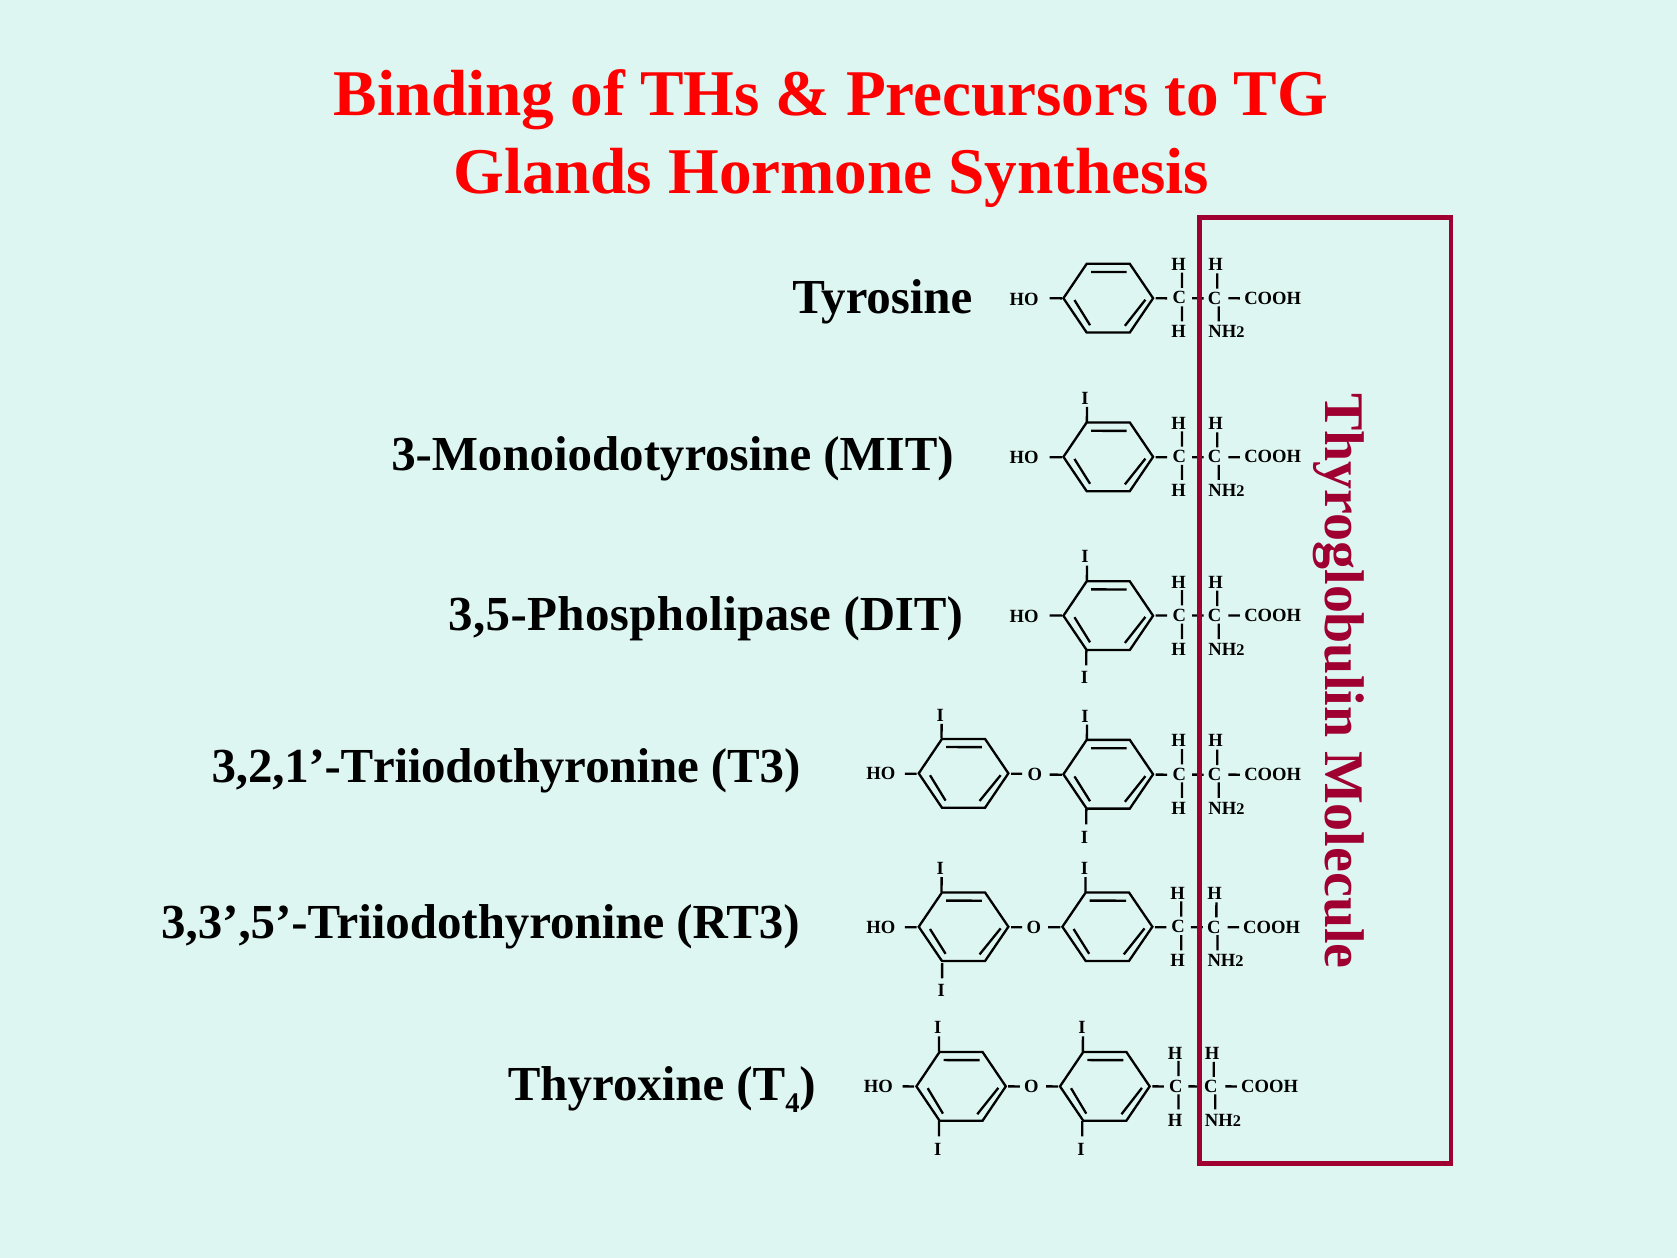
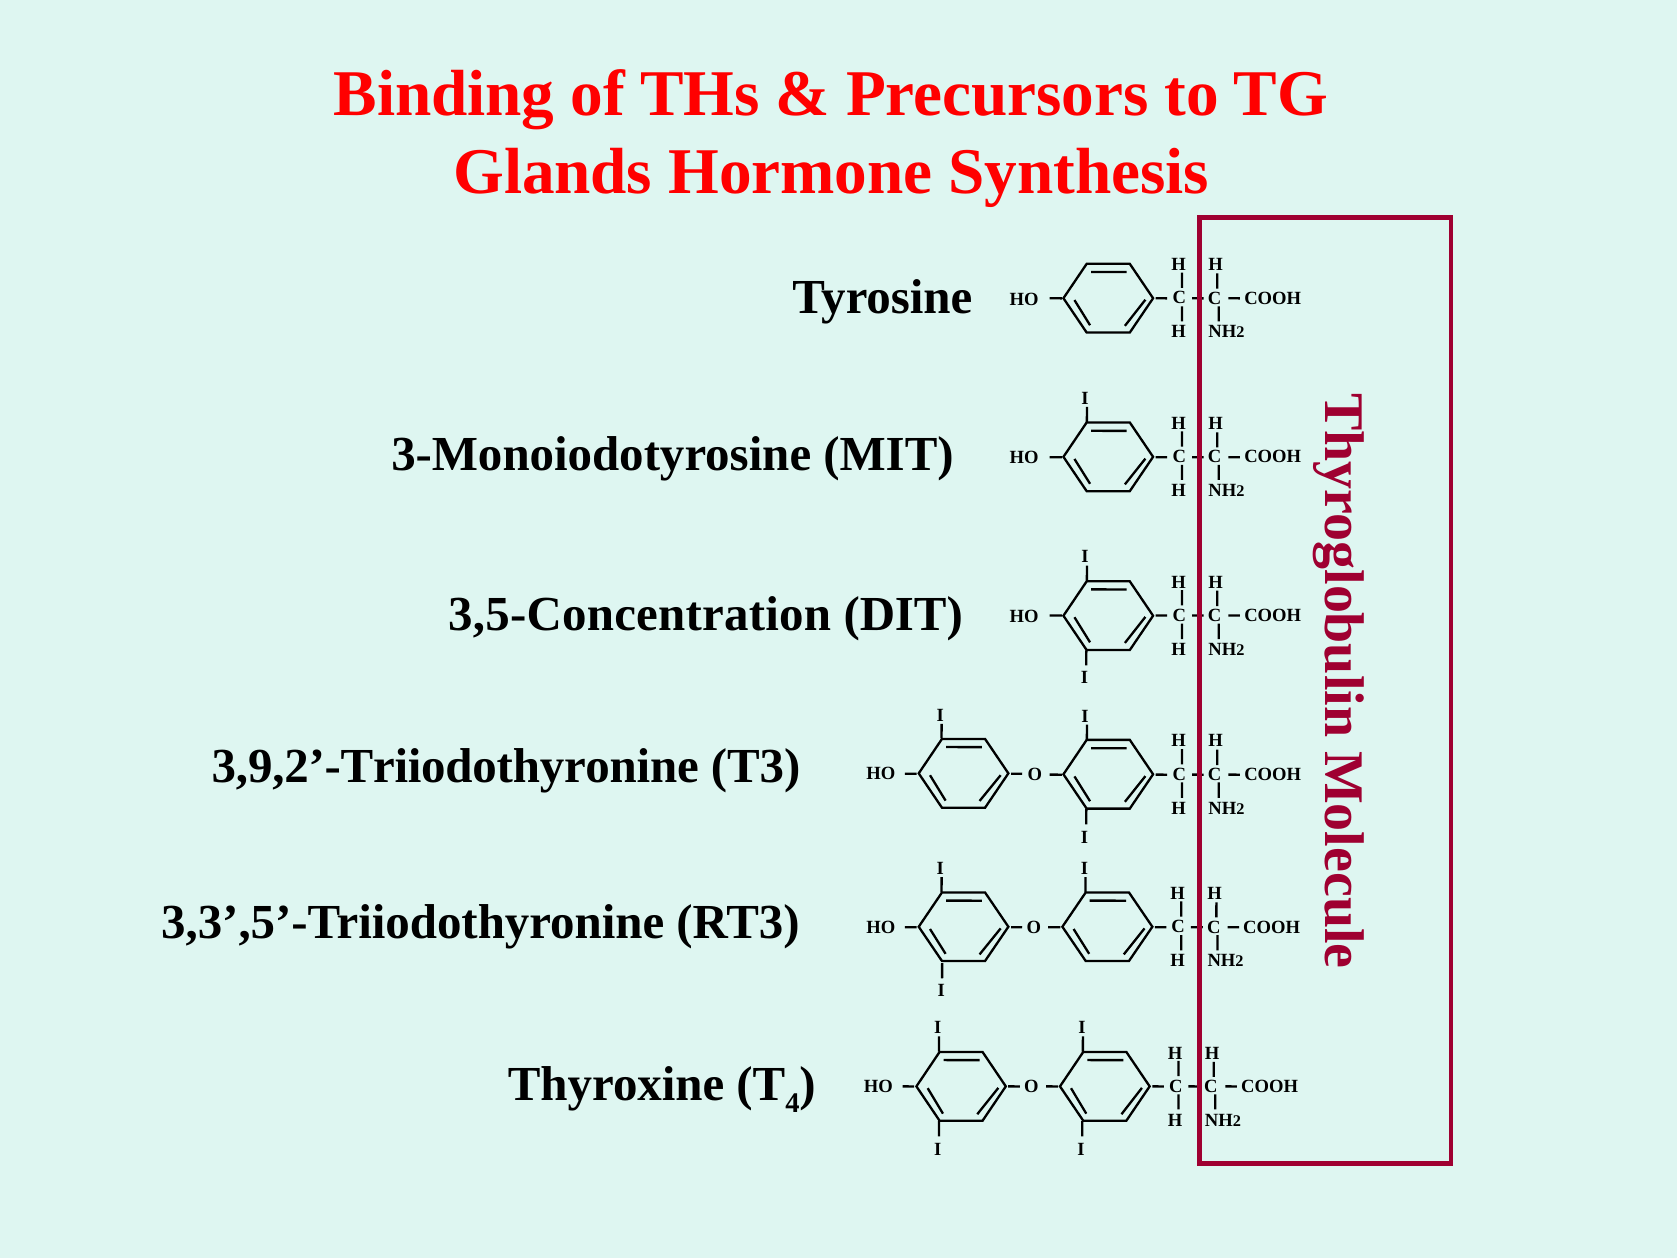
3,5-Phospholipase: 3,5-Phospholipase -> 3,5-Concentration
3,2,1’-Triiodothyronine: 3,2,1’-Triiodothyronine -> 3,9,2’-Triiodothyronine
